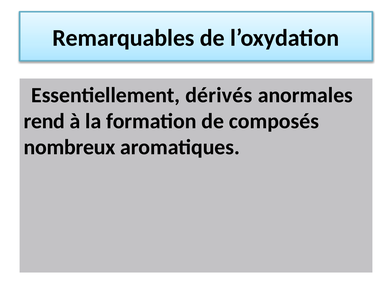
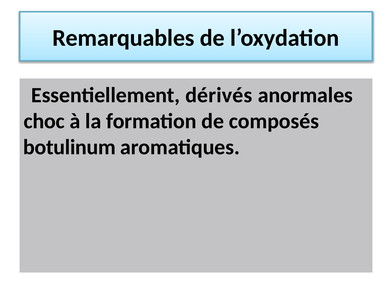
rend: rend -> choc
nombreux: nombreux -> botulinum
